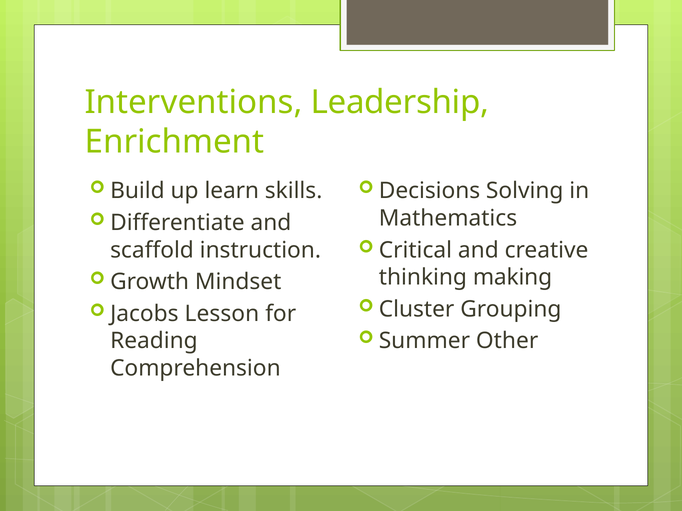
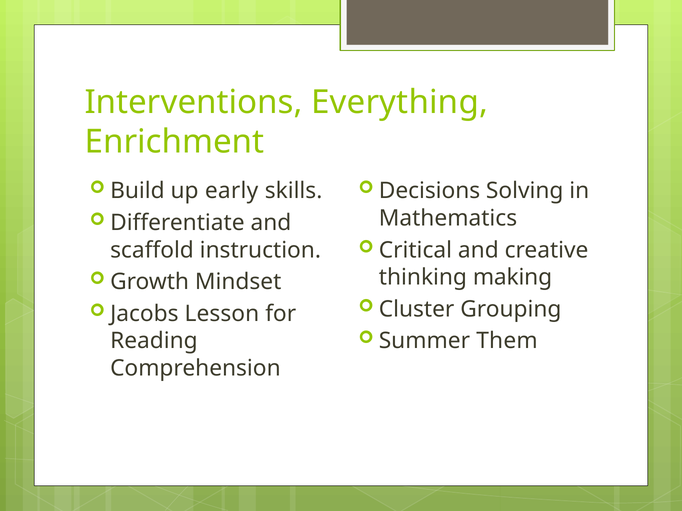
Leadership: Leadership -> Everything
learn: learn -> early
Other: Other -> Them
